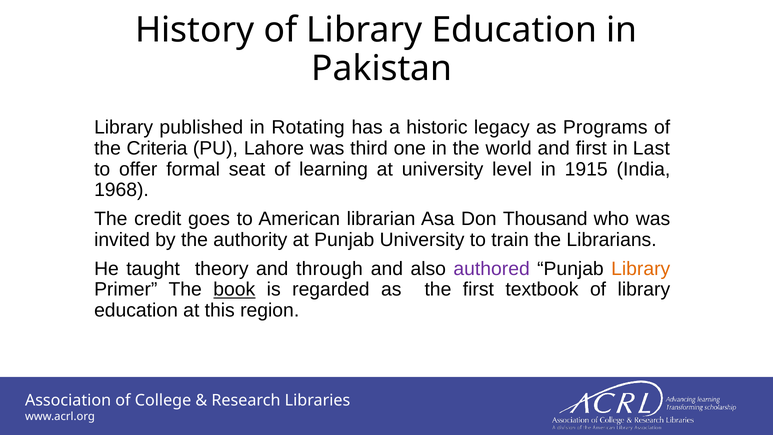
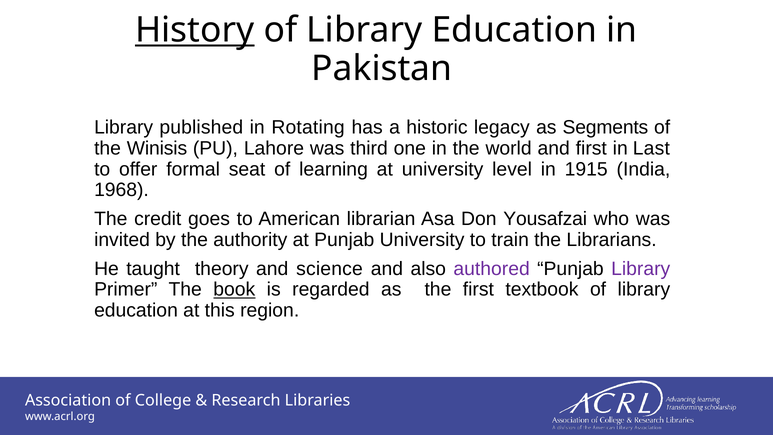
History underline: none -> present
Programs: Programs -> Segments
Criteria: Criteria -> Winisis
Thousand: Thousand -> Yousafzai
through: through -> science
Library at (641, 269) colour: orange -> purple
